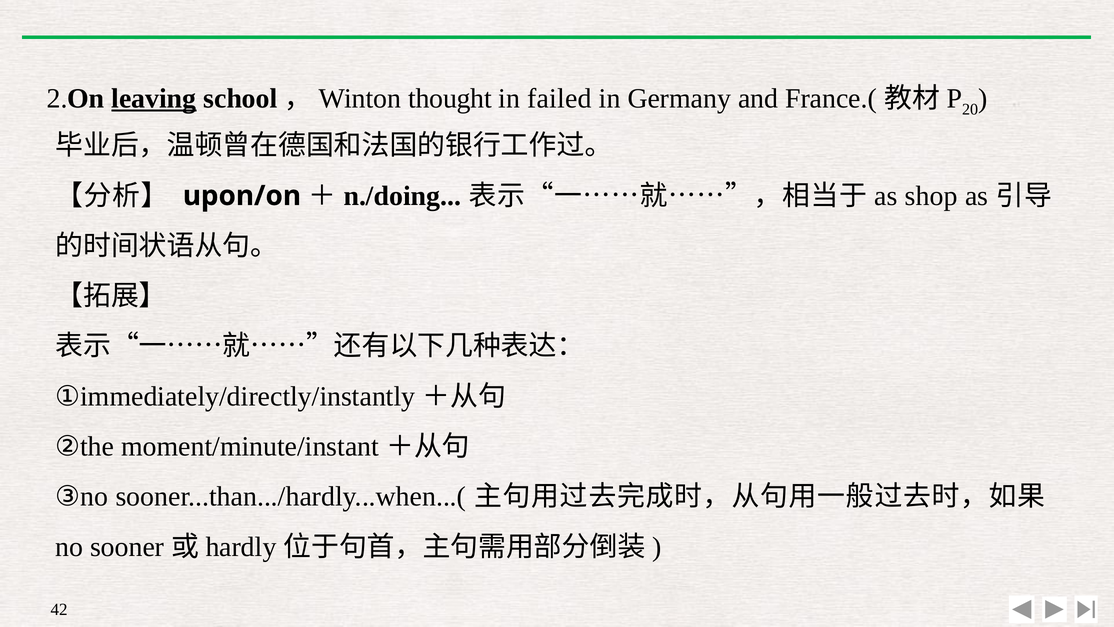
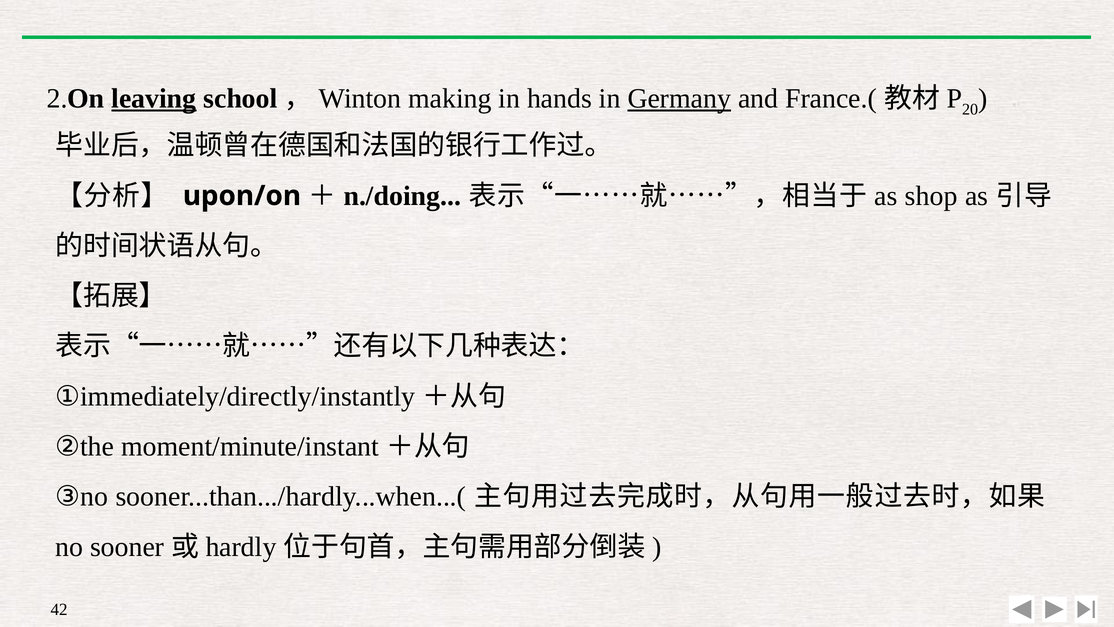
thought: thought -> making
failed: failed -> hands
Germany underline: none -> present
